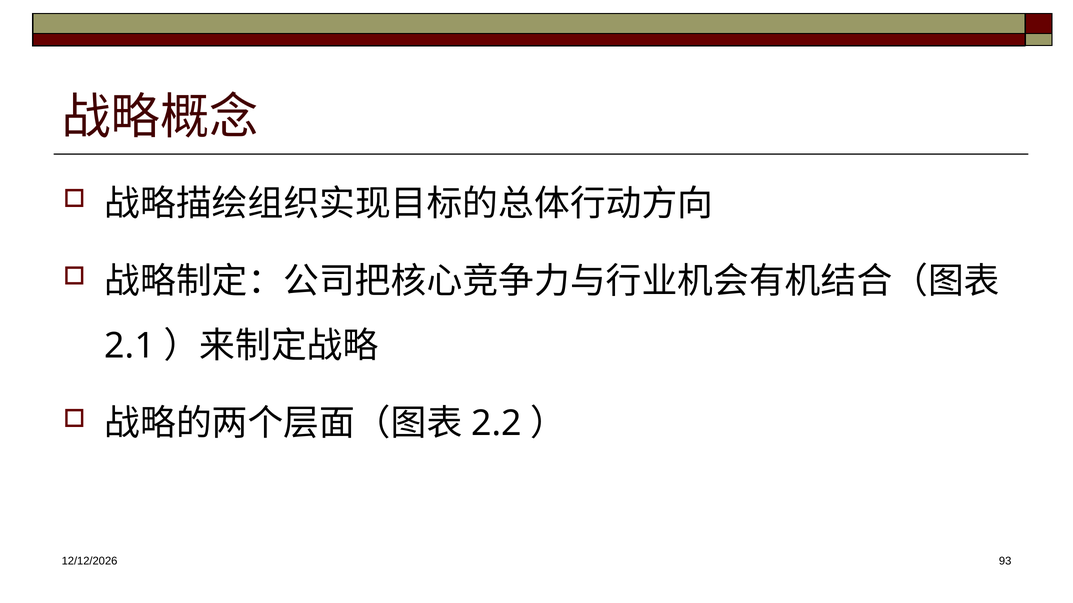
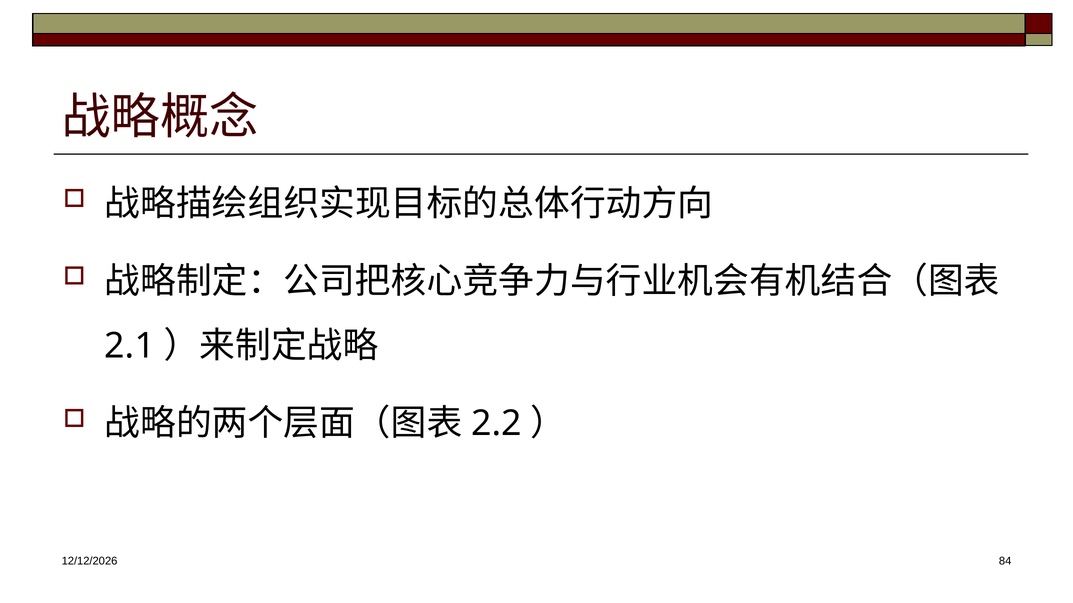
93: 93 -> 84
